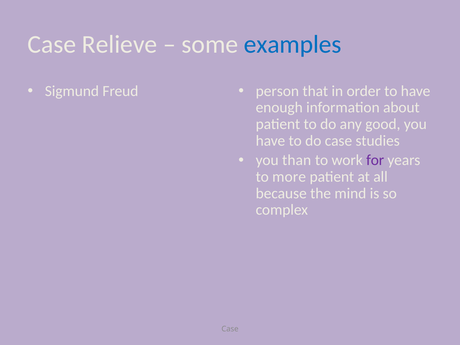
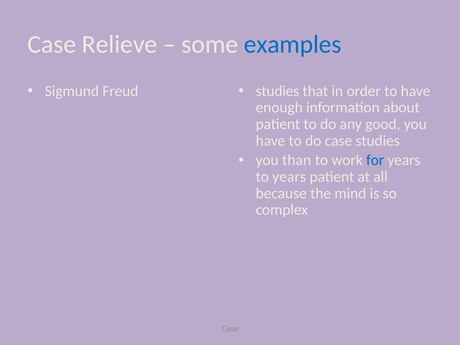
person at (277, 91): person -> studies
for colour: purple -> blue
to more: more -> years
